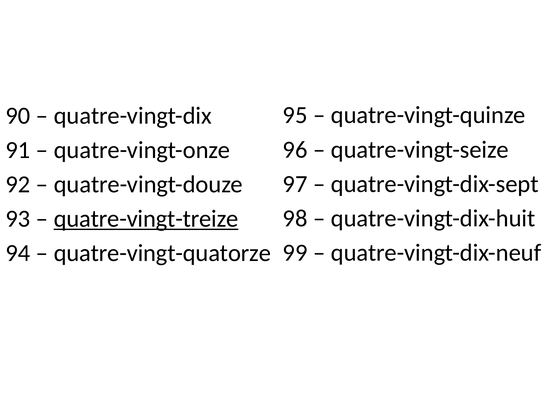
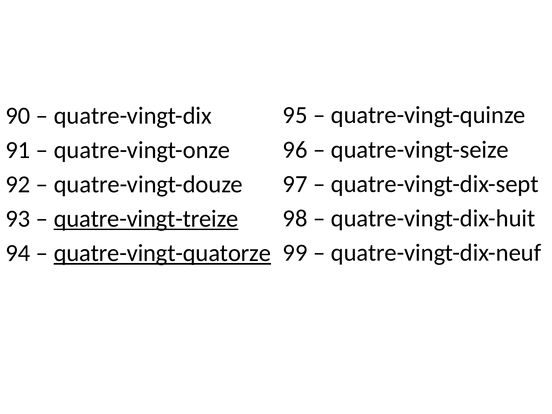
quatre-vingt-quatorze underline: none -> present
